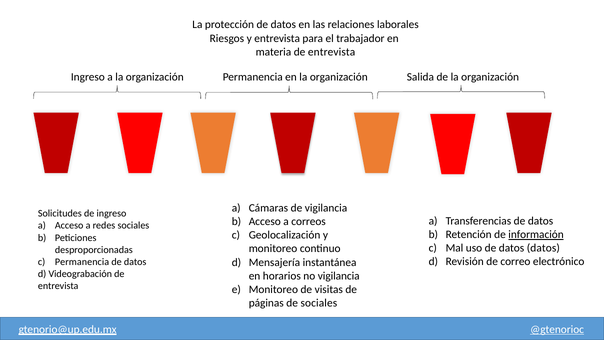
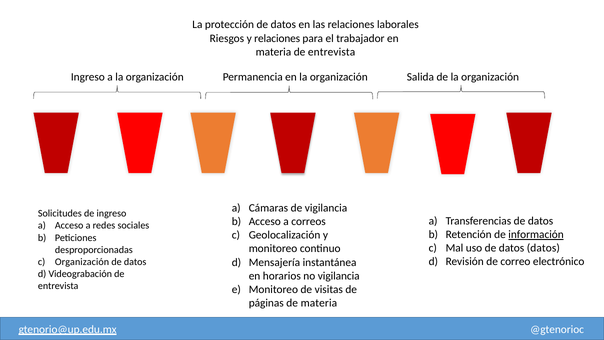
y entrevista: entrevista -> relaciones
Permanencia at (82, 262): Permanencia -> Organización
de sociales: sociales -> materia
@gtenorioc underline: present -> none
